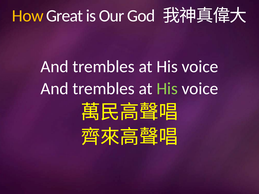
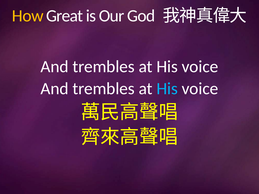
His at (167, 89) colour: light green -> light blue
